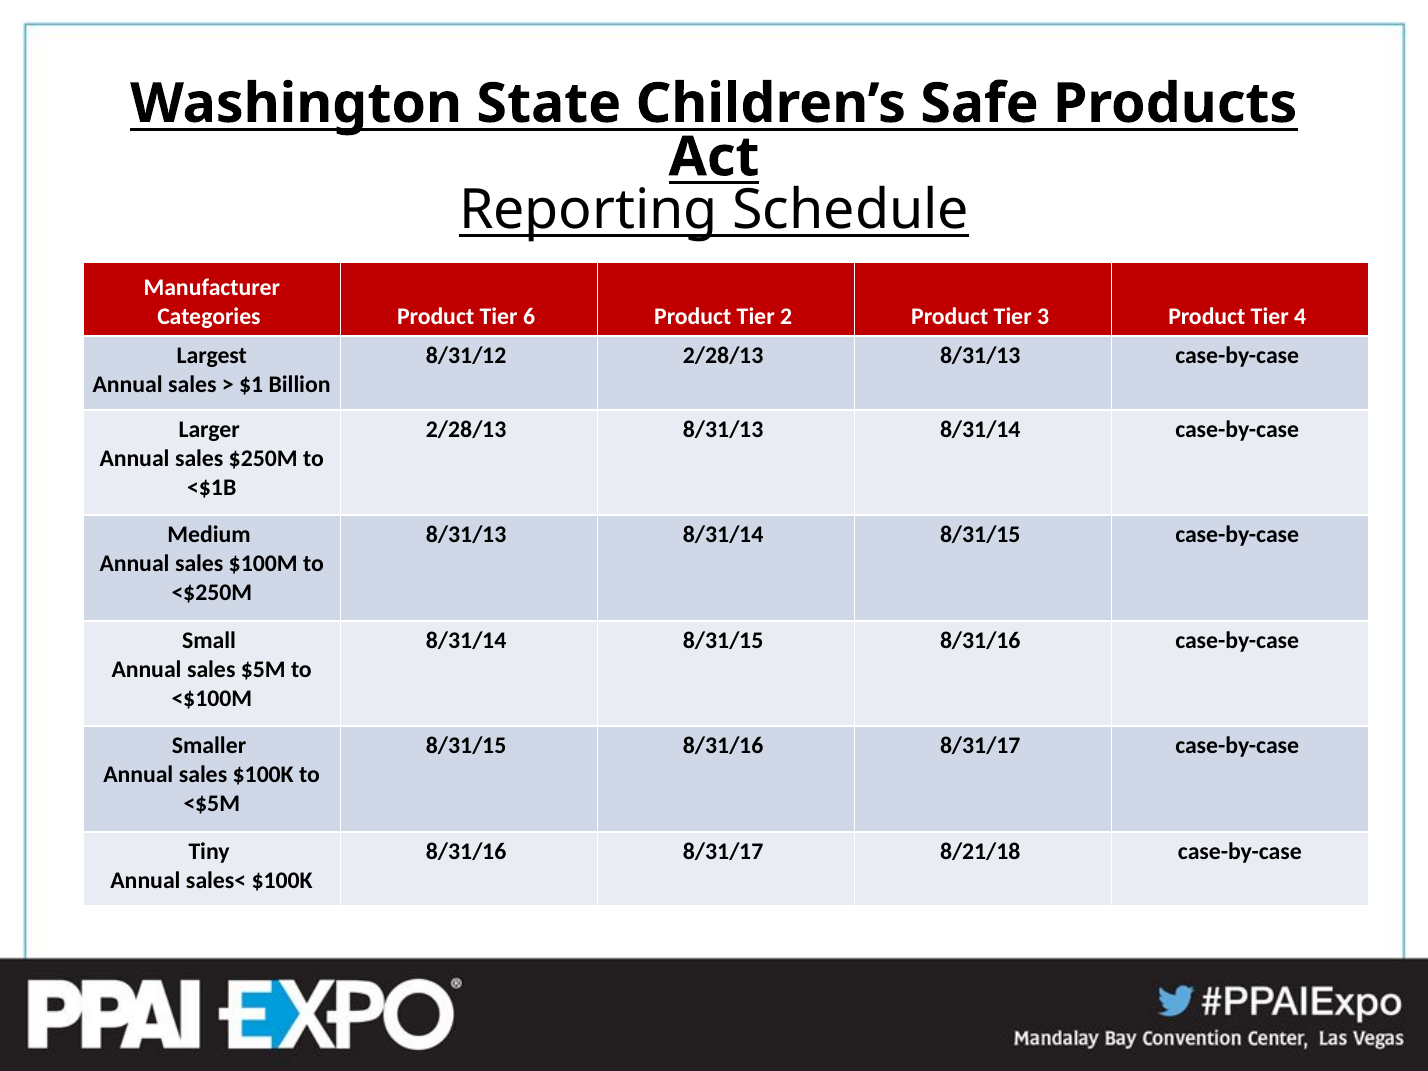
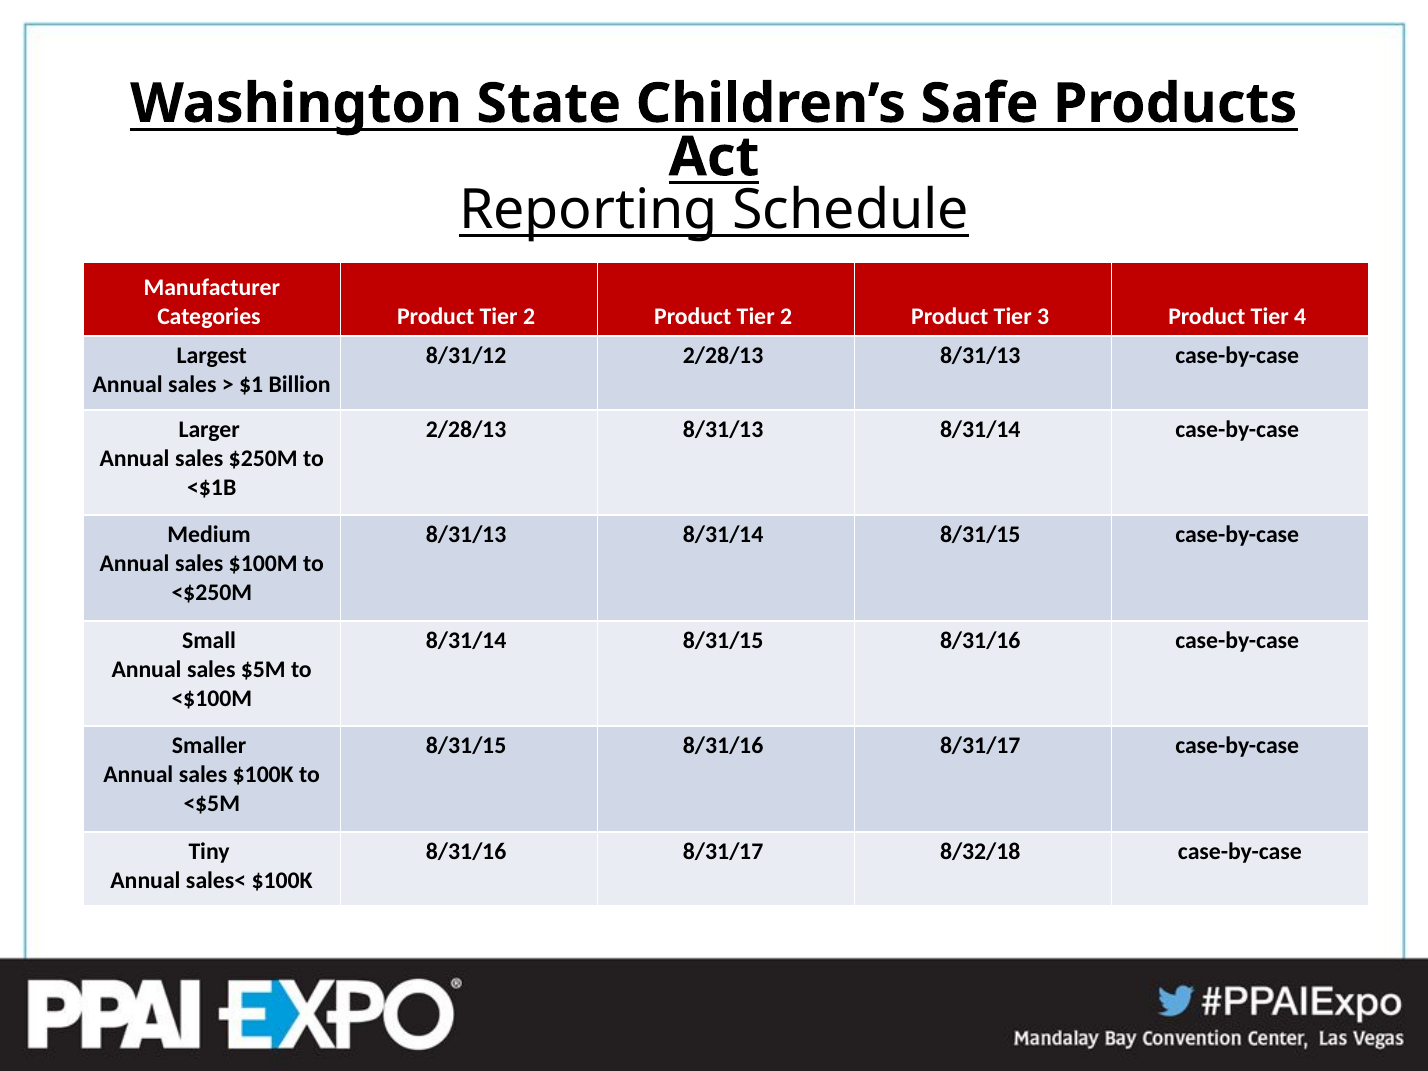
Categories Product Tier 6: 6 -> 2
8/21/18: 8/21/18 -> 8/32/18
